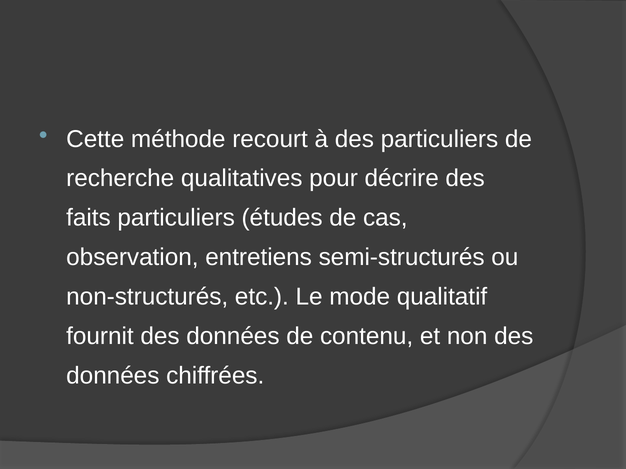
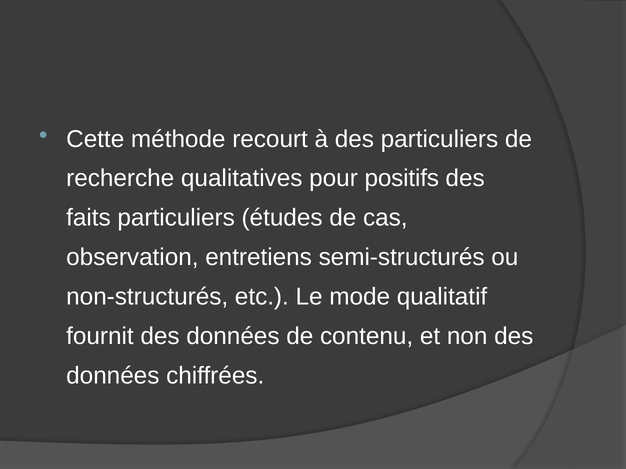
décrire: décrire -> positifs
